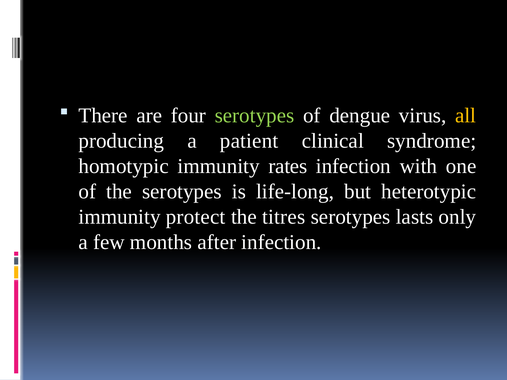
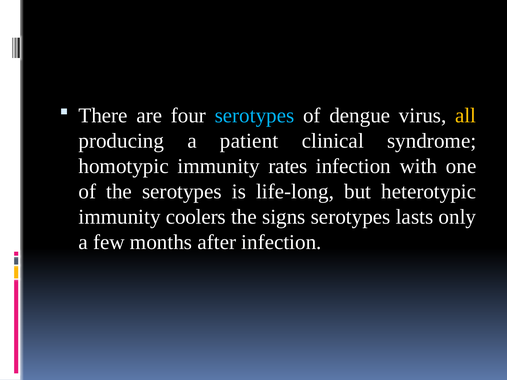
serotypes at (255, 116) colour: light green -> light blue
protect: protect -> coolers
titres: titres -> signs
